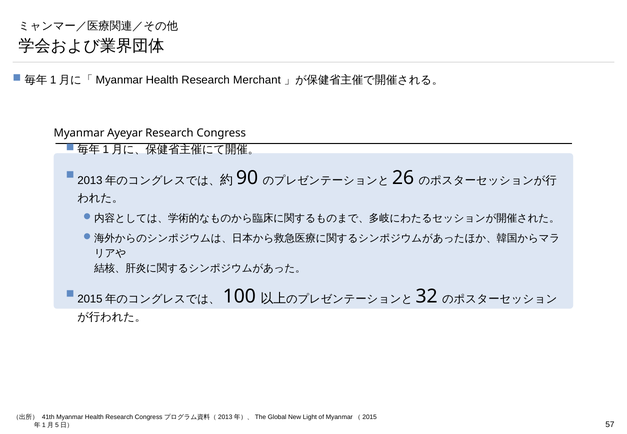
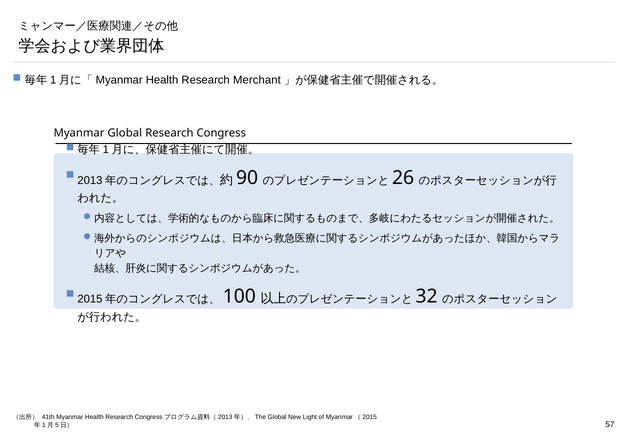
Myanmar Ayeyar: Ayeyar -> Global
